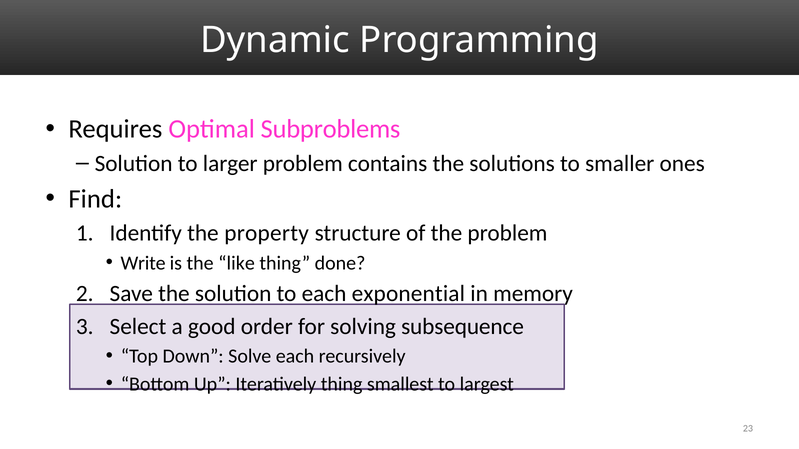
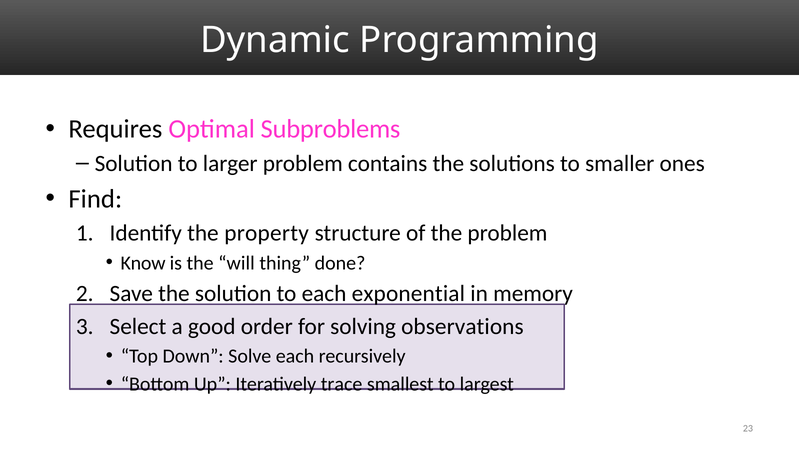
Write: Write -> Know
like: like -> will
subsequence: subsequence -> observations
Iteratively thing: thing -> trace
